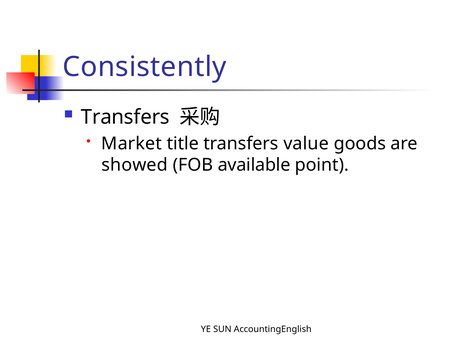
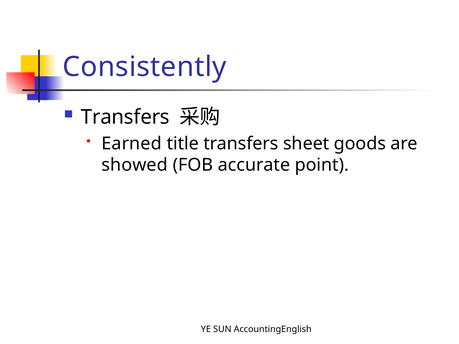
Market: Market -> Earned
value: value -> sheet
available: available -> accurate
